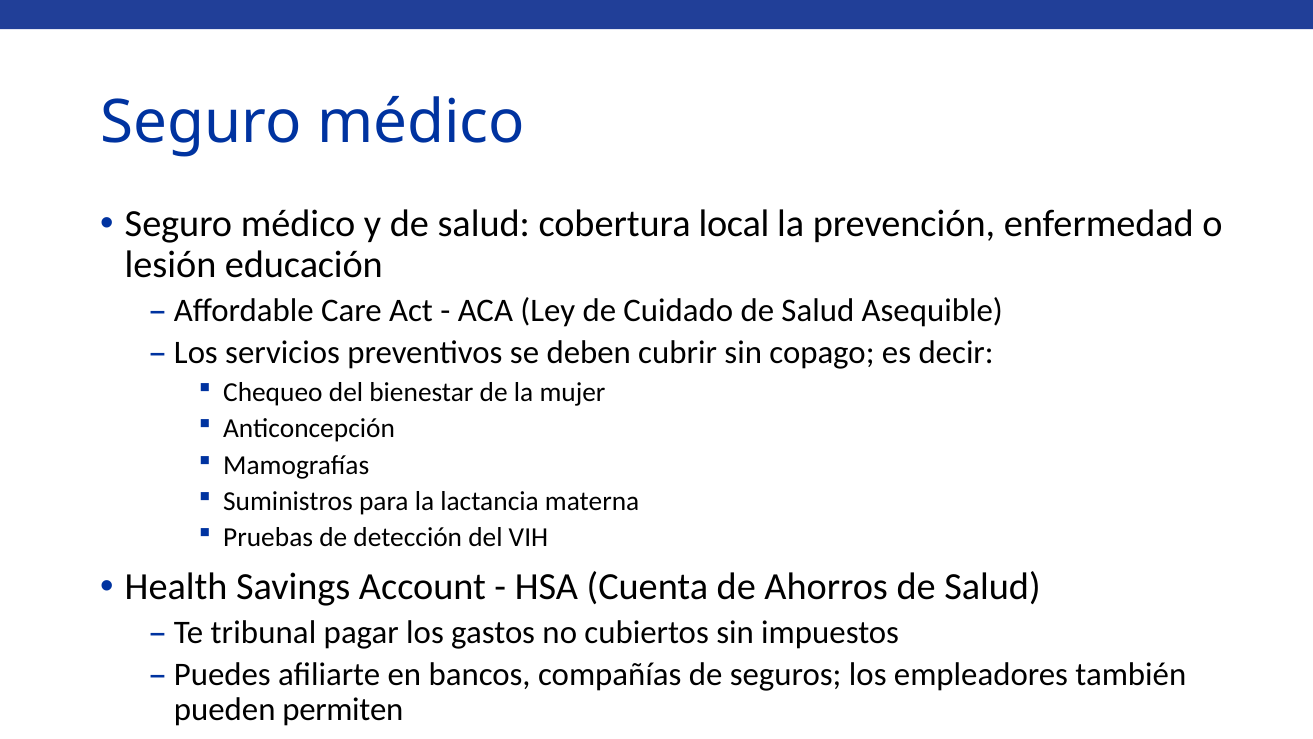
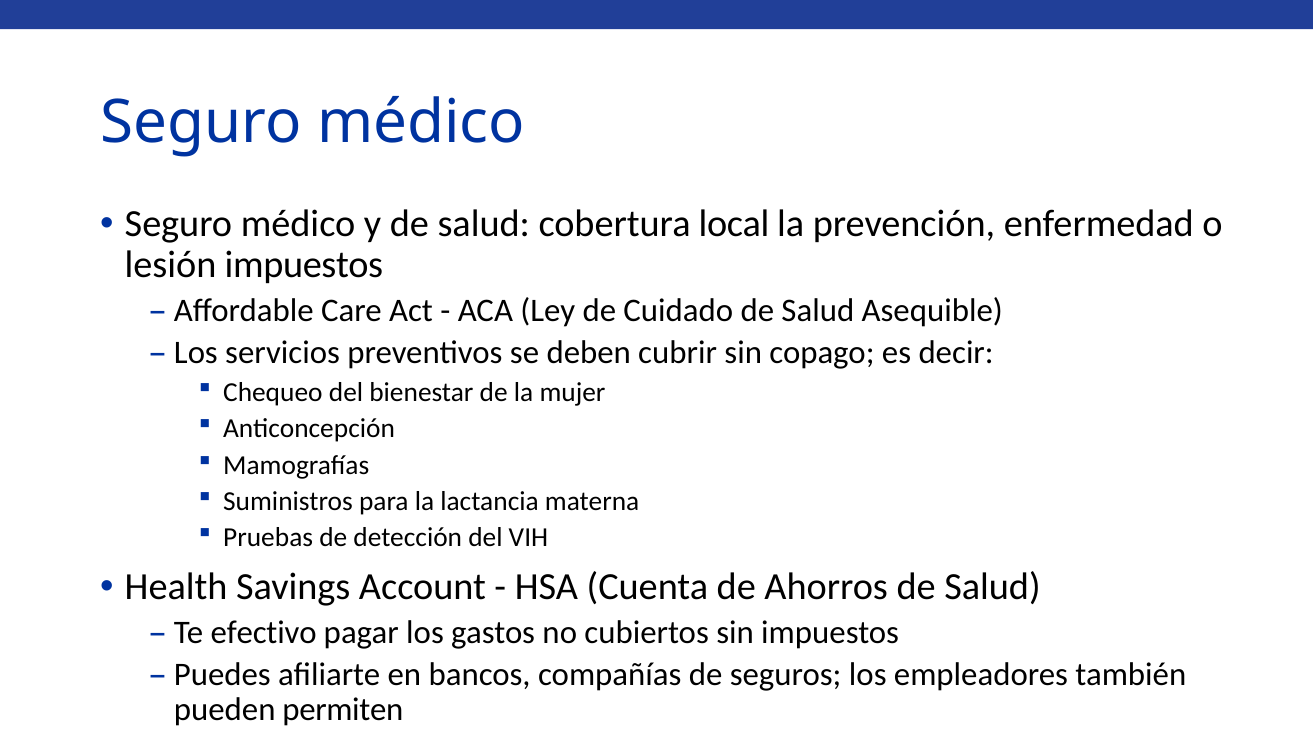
lesión educación: educación -> impuestos
tribunal: tribunal -> efectivo
